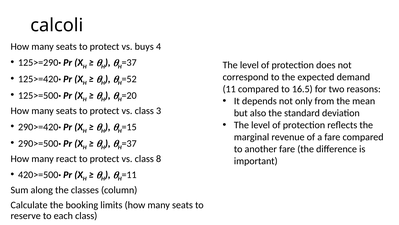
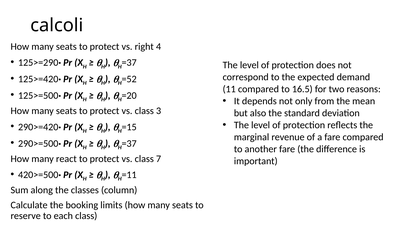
buys: buys -> right
8: 8 -> 7
